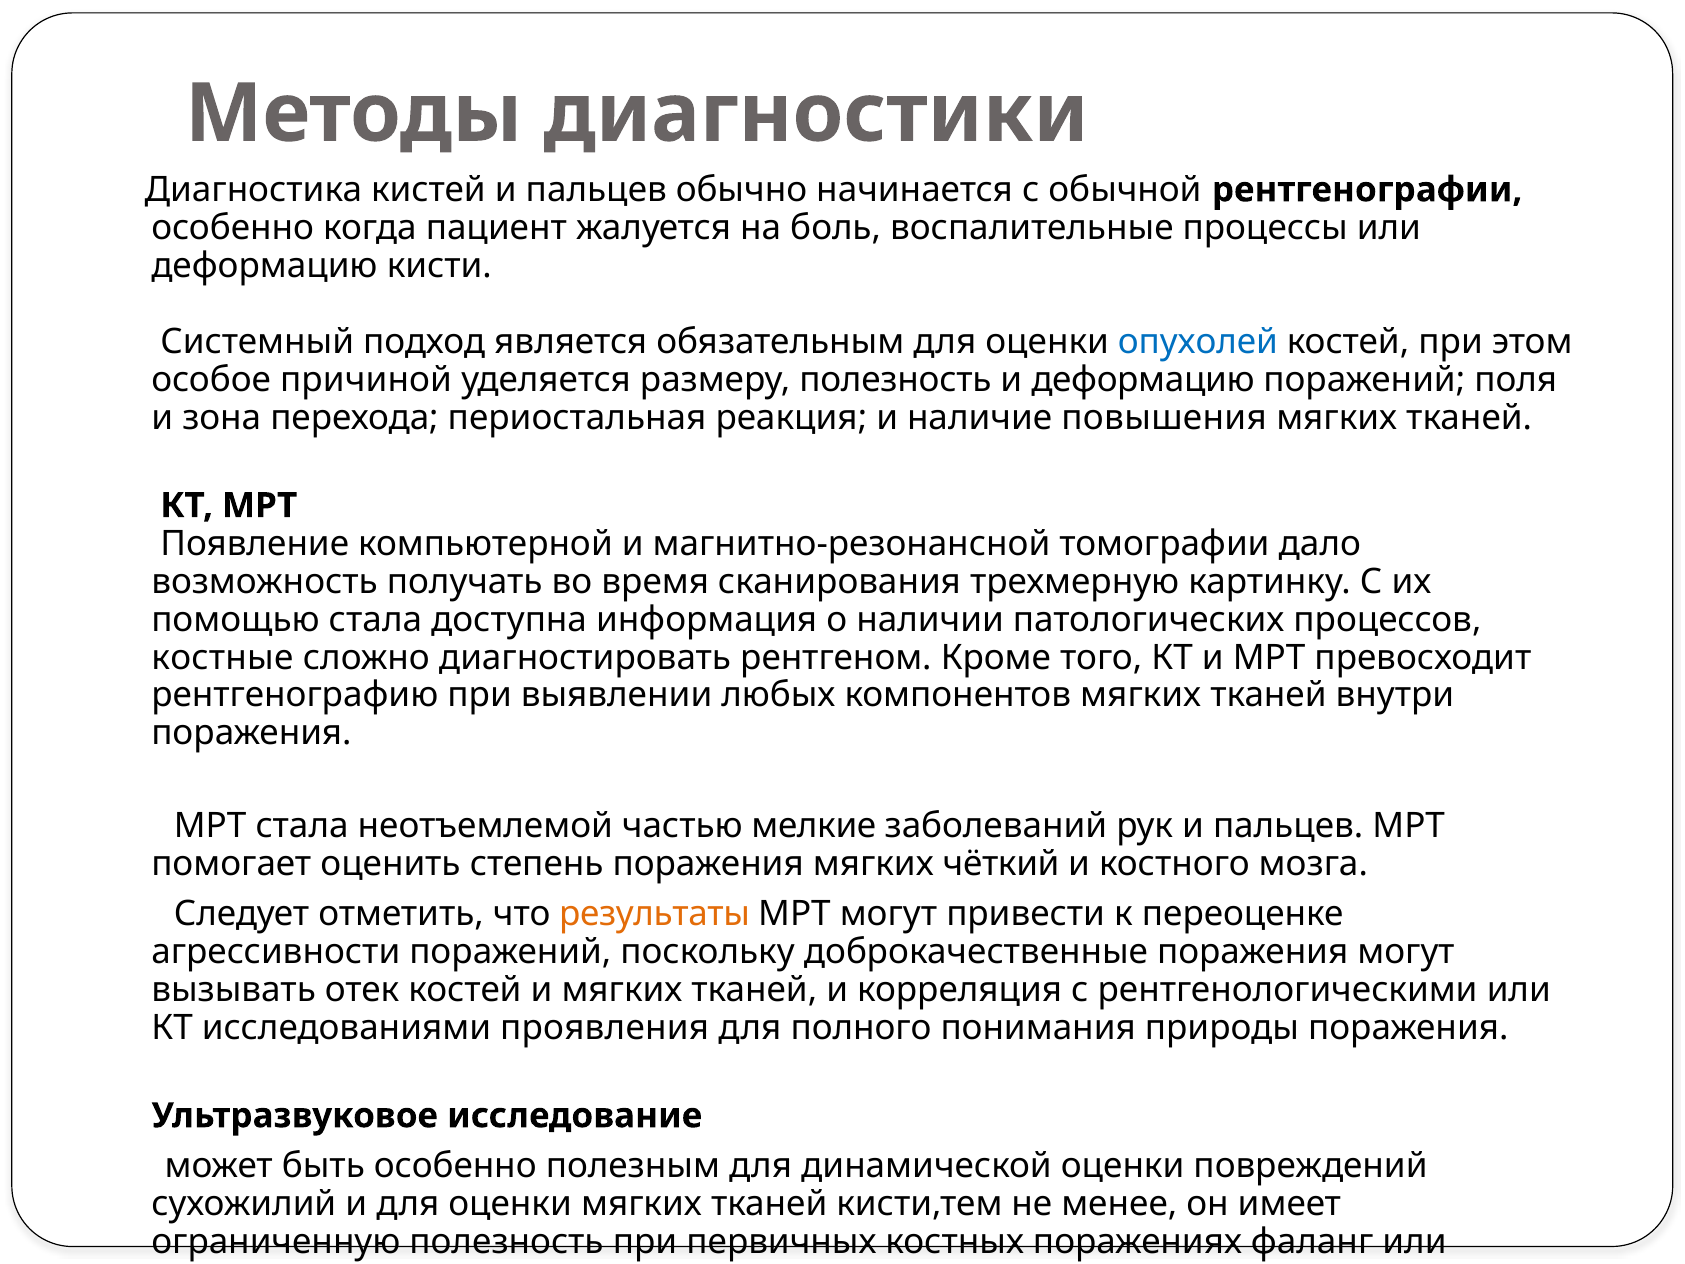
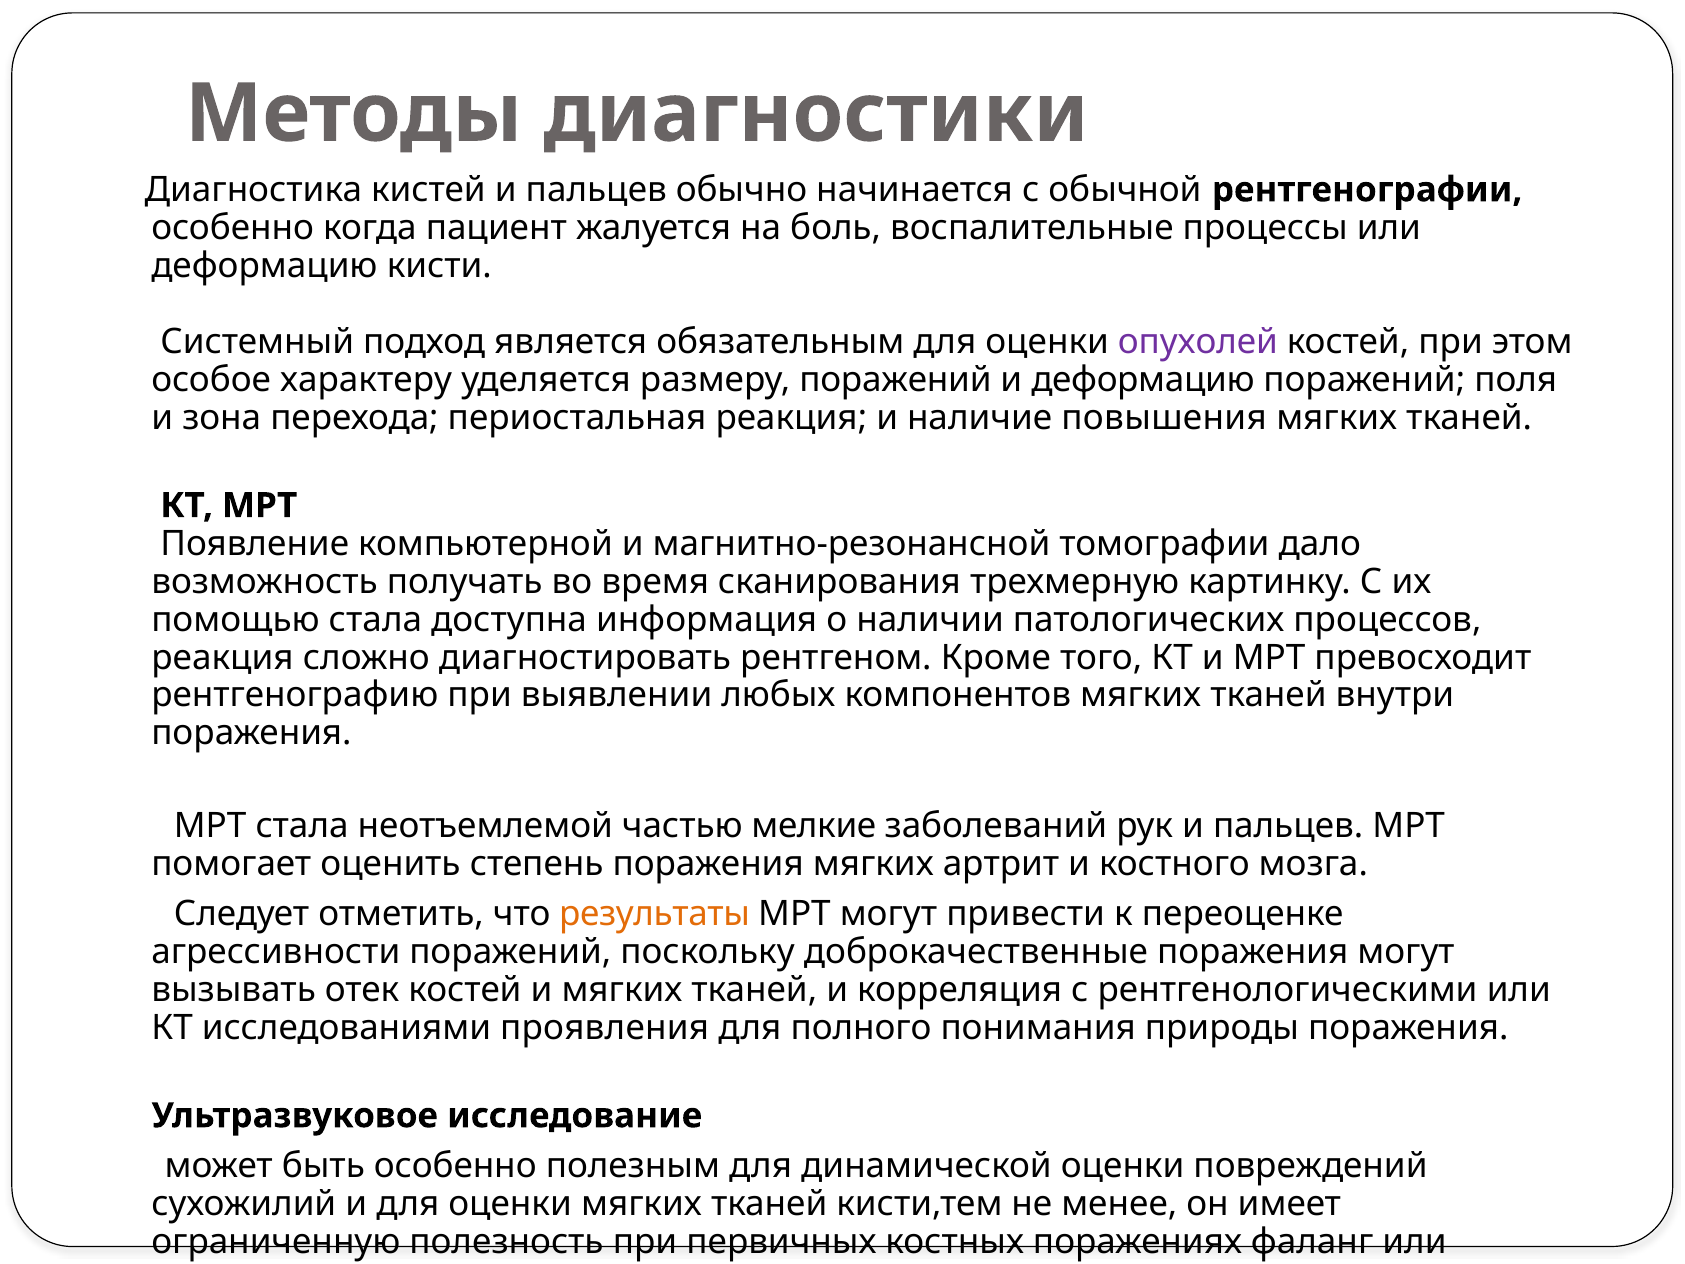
опухолей colour: blue -> purple
причиной: причиной -> характеру
размеру полезность: полезность -> поражений
костные at (222, 657): костные -> реакция
чёткий: чёткий -> артрит
